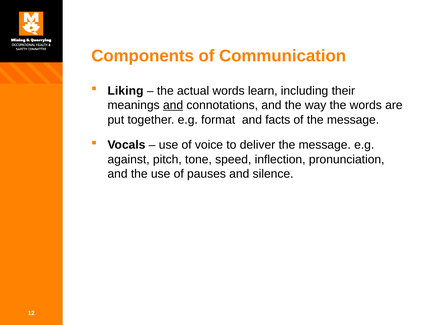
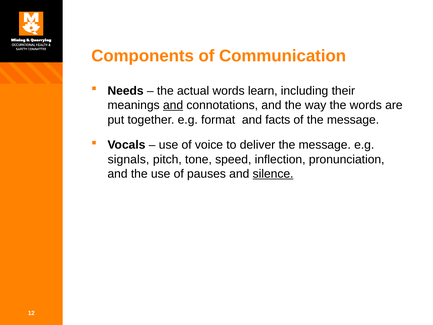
Liking: Liking -> Needs
against: against -> signals
silence underline: none -> present
